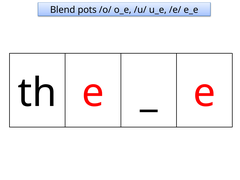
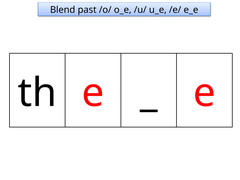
pots: pots -> past
